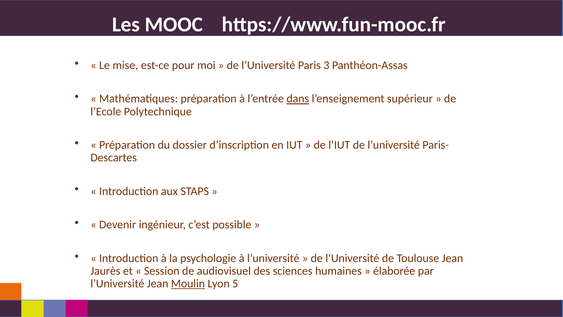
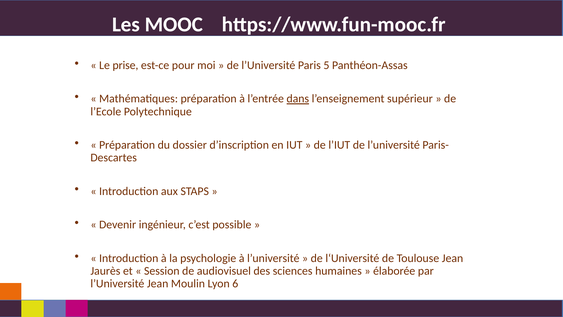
mise: mise -> prise
3: 3 -> 5
Moulin underline: present -> none
5: 5 -> 6
